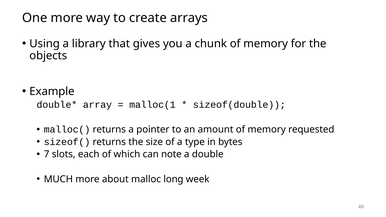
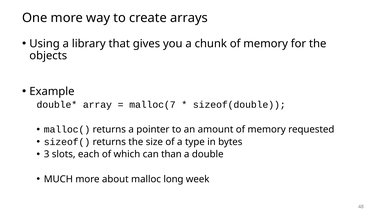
malloc(1: malloc(1 -> malloc(7
7: 7 -> 3
note: note -> than
